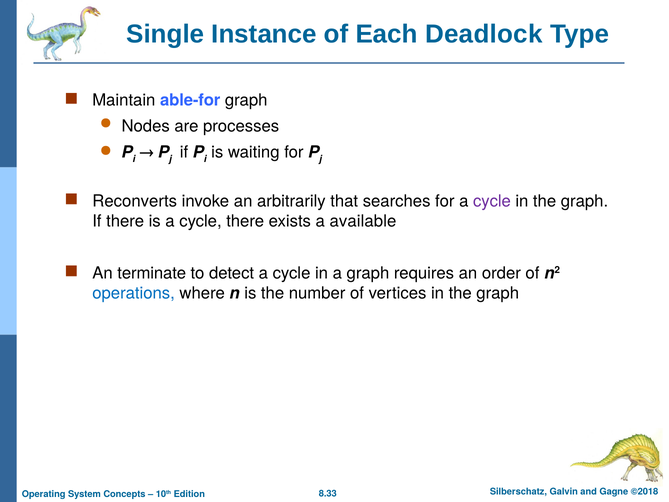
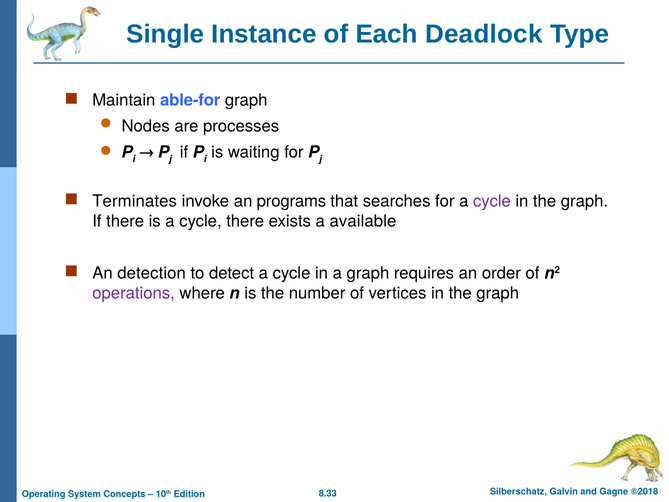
Reconverts: Reconverts -> Terminates
arbitrarily: arbitrarily -> programs
terminate: terminate -> detection
operations colour: blue -> purple
